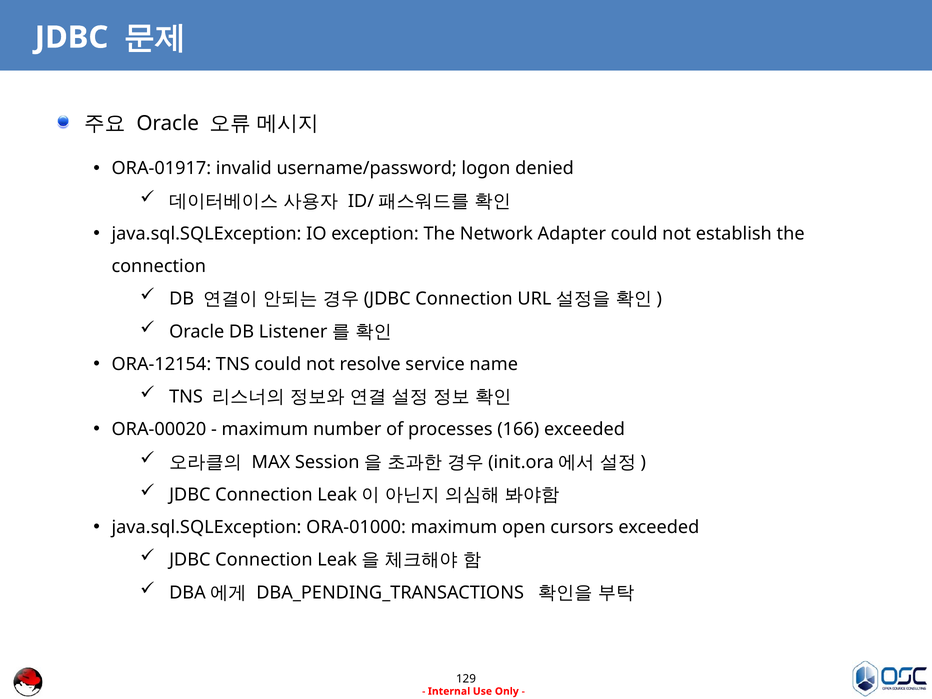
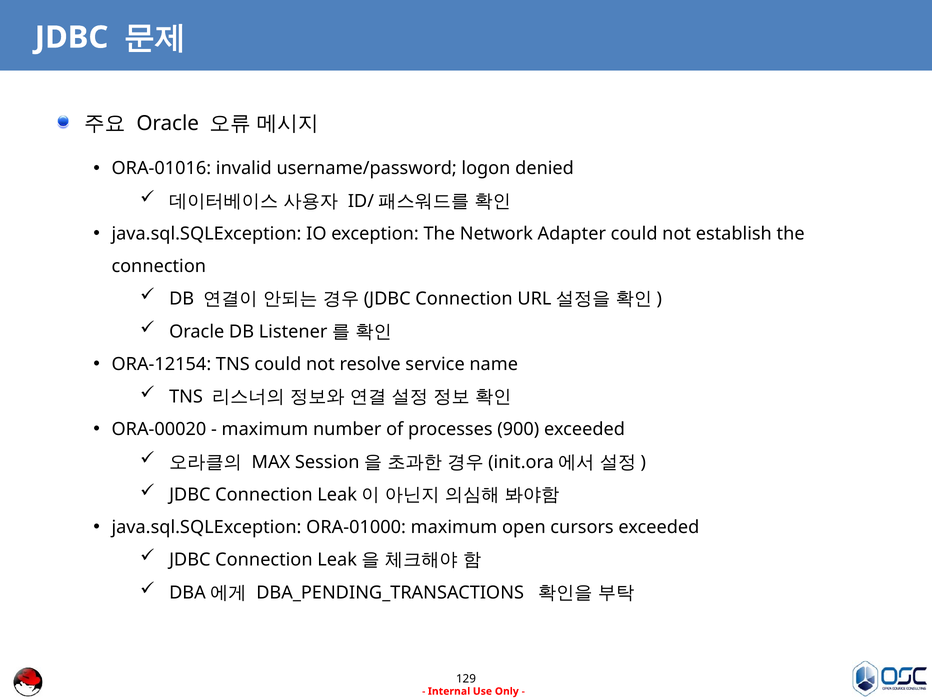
ORA-01917: ORA-01917 -> ORA-01016
166: 166 -> 900
